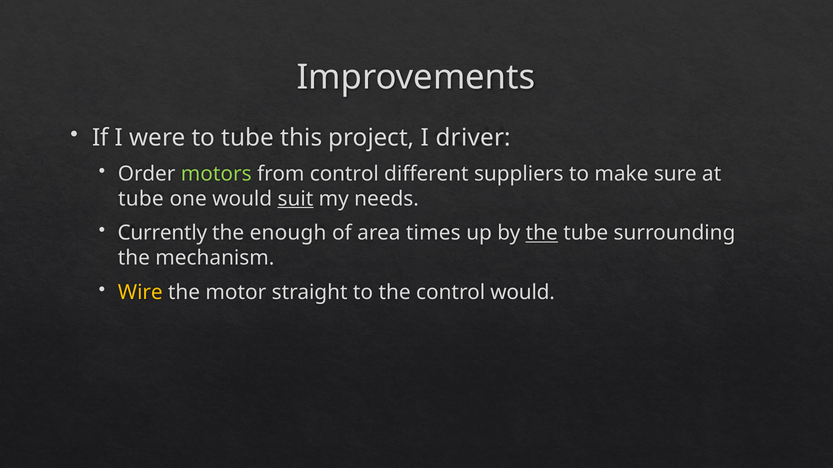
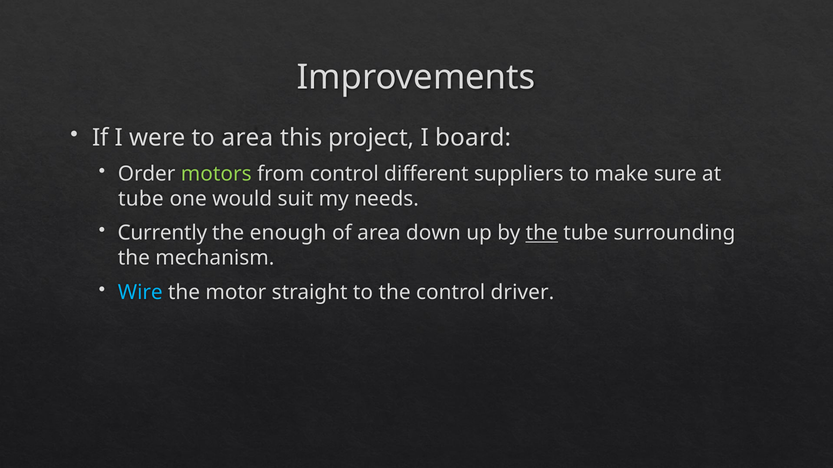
to tube: tube -> area
driver: driver -> board
suit underline: present -> none
times: times -> down
Wire colour: yellow -> light blue
control would: would -> driver
